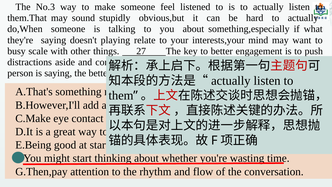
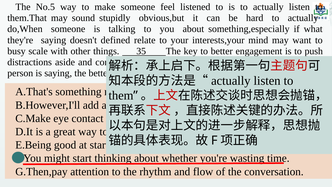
No.3: No.3 -> No.5
playing: playing -> defined
27: 27 -> 35
